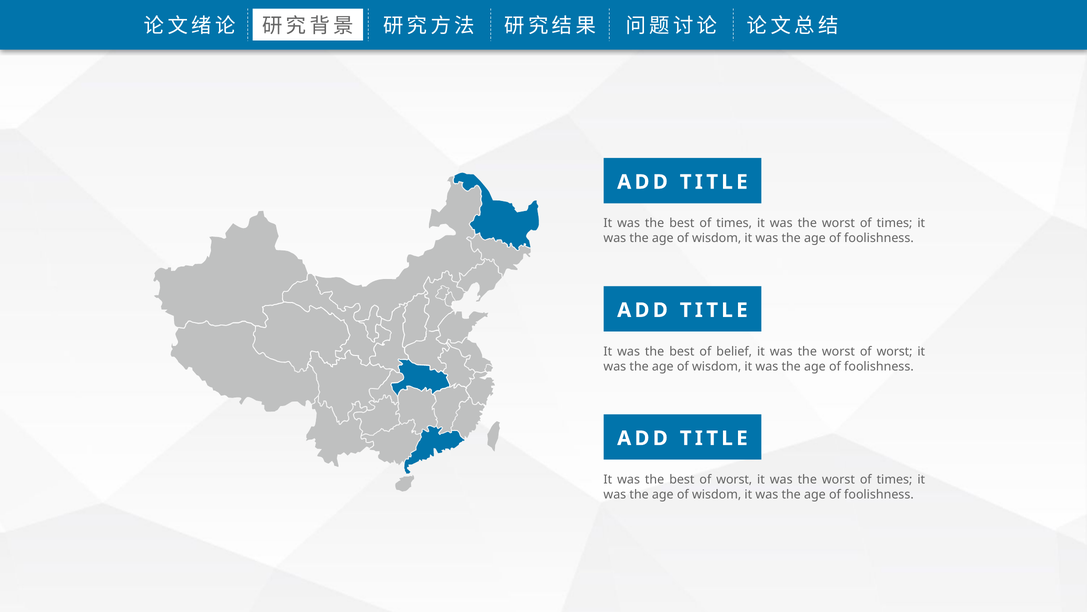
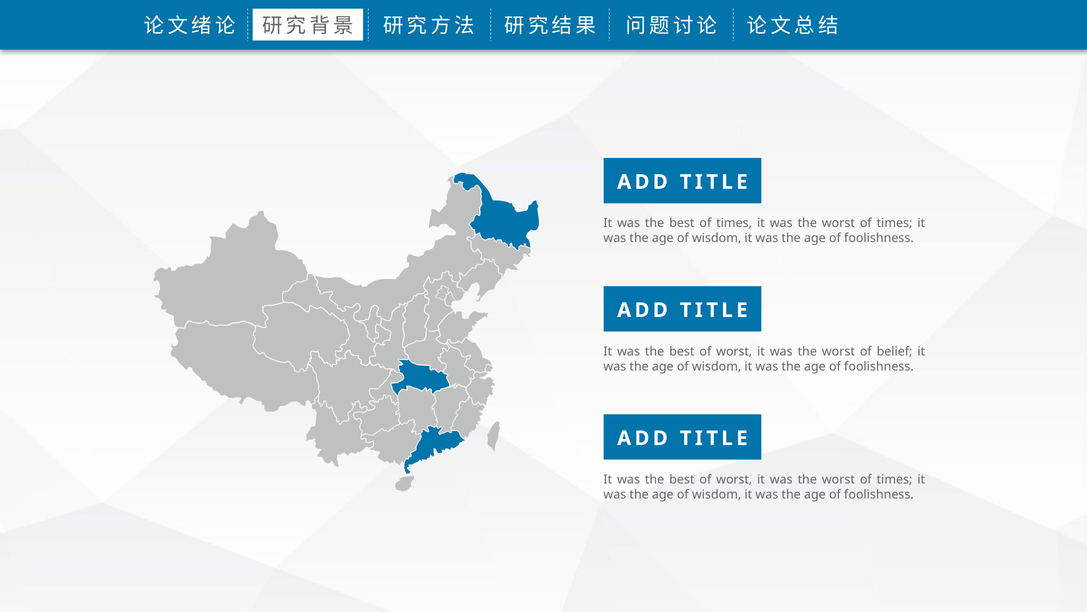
belief at (734, 351): belief -> worst
worst of worst: worst -> belief
